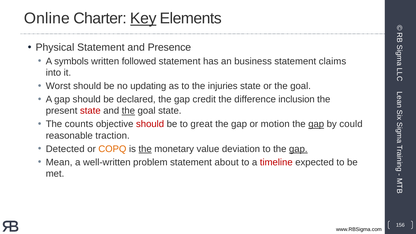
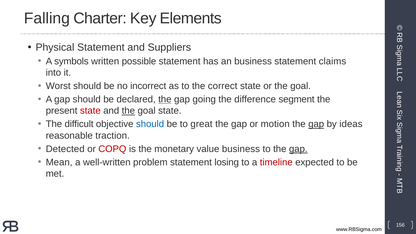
Online: Online -> Falling
Key underline: present -> none
Presence: Presence -> Suppliers
followed: followed -> possible
updating: updating -> incorrect
injuries: injuries -> correct
the at (165, 99) underline: none -> present
credit: credit -> going
inclusion: inclusion -> segment
counts: counts -> difficult
should at (150, 124) colour: red -> blue
could: could -> ideas
COPQ colour: orange -> red
the at (145, 149) underline: present -> none
value deviation: deviation -> business
about: about -> losing
